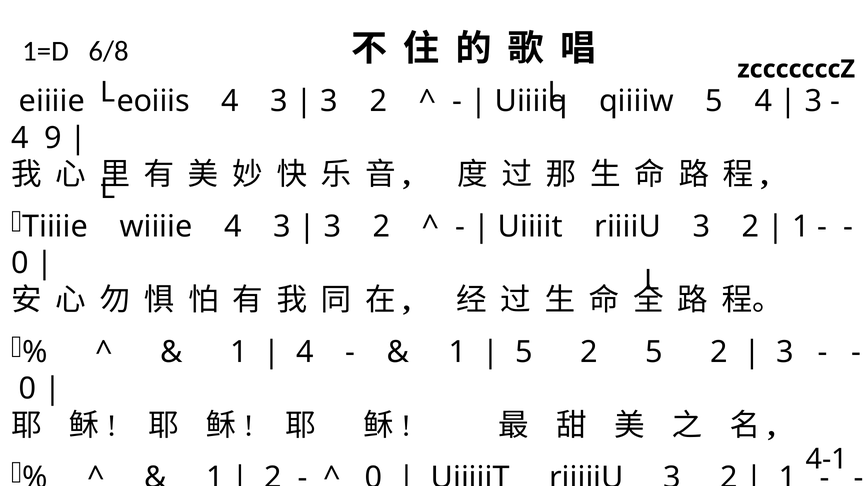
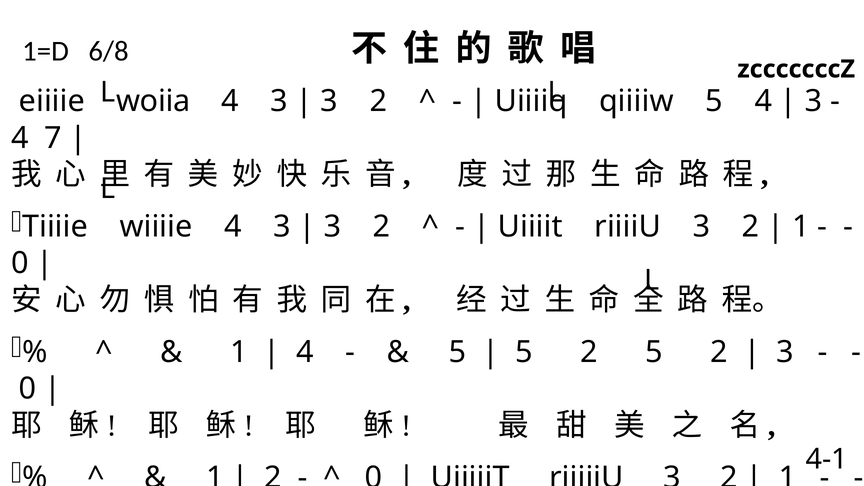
eoiiis: eoiiis -> woiia
9: 9 -> 7
1 at (458, 352): 1 -> 5
